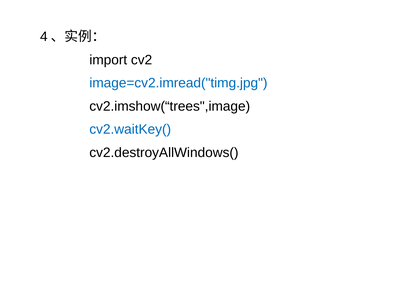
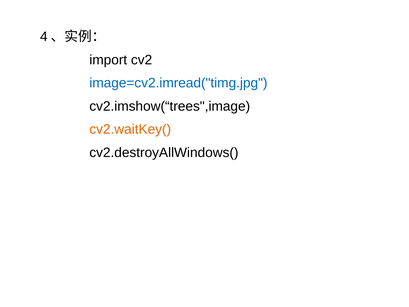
cv2.waitKey( colour: blue -> orange
